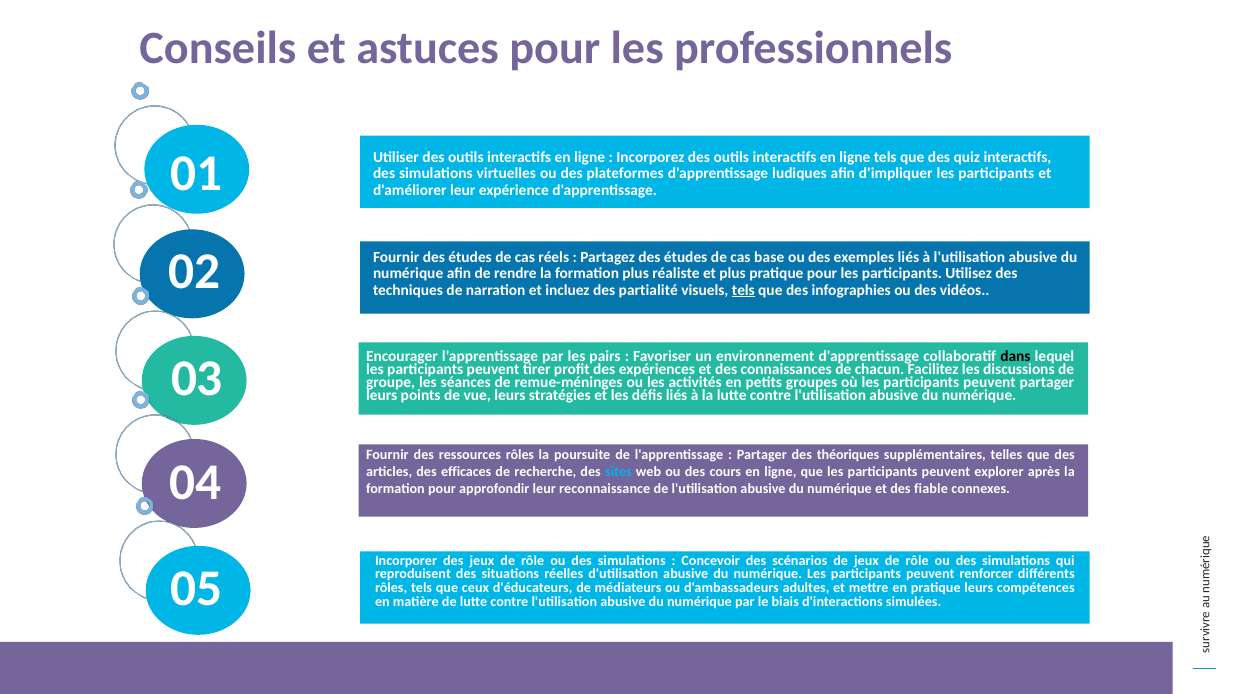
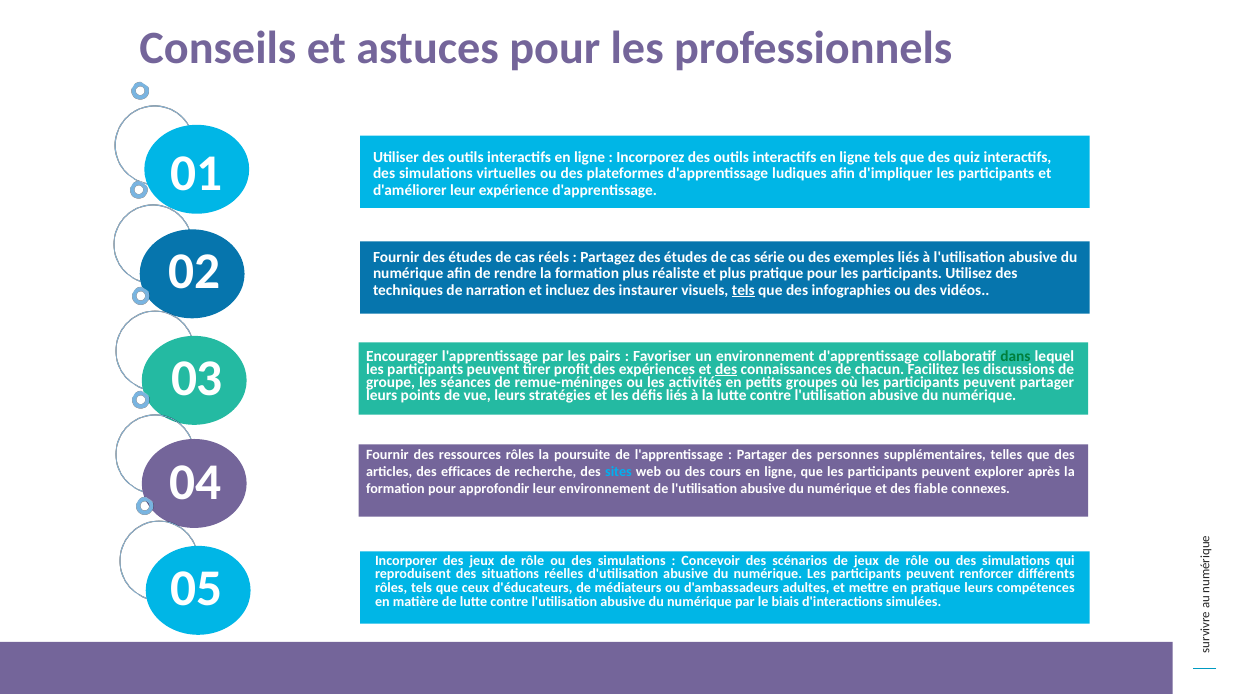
base: base -> série
partialité: partialité -> instaurer
dans colour: black -> green
des at (726, 369) underline: none -> present
théoriques: théoriques -> personnes
leur reconnaissance: reconnaissance -> environnement
